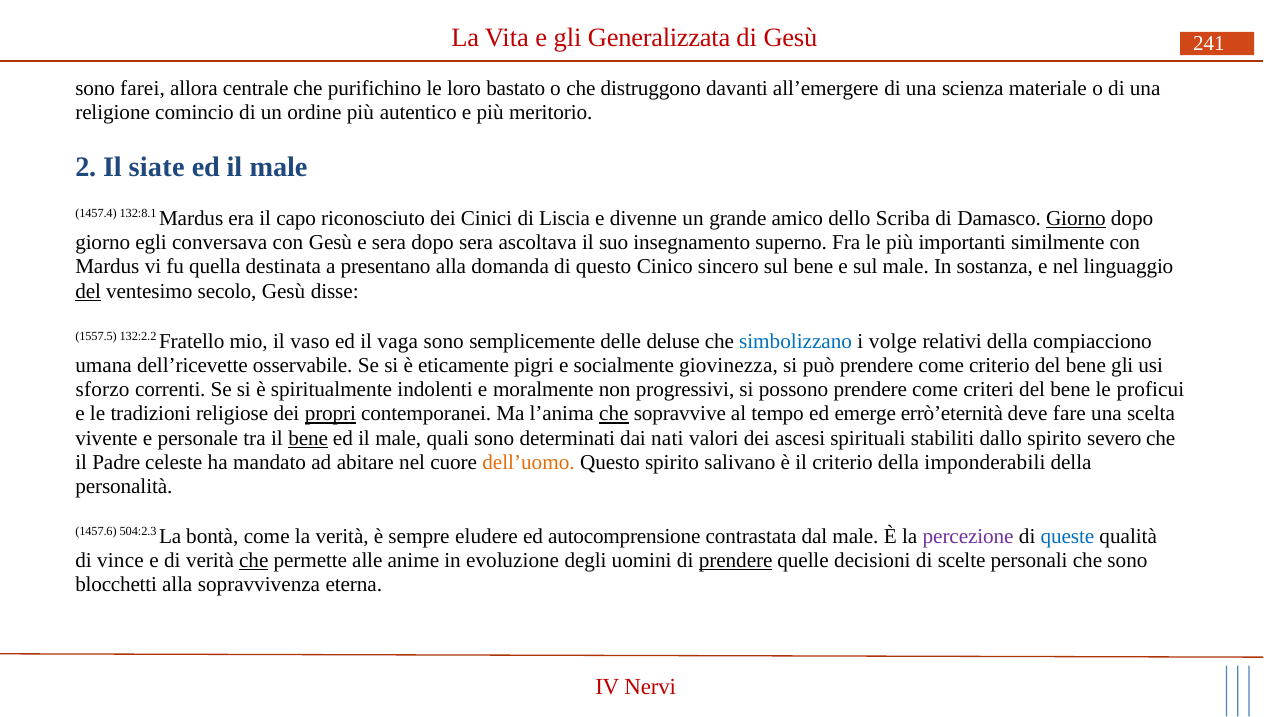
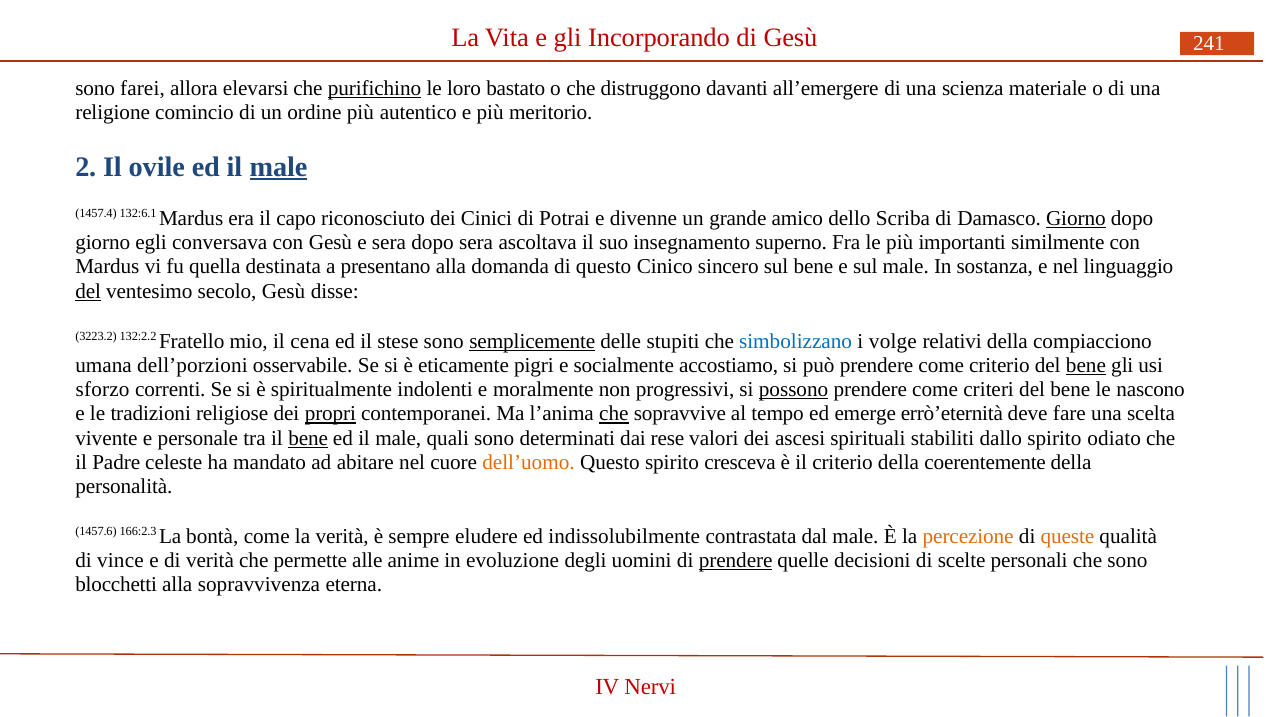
Generalizzata: Generalizzata -> Incorporando
centrale: centrale -> elevarsi
purifichino underline: none -> present
siate: siate -> ovile
male at (279, 167) underline: none -> present
132:8.1: 132:8.1 -> 132:6.1
Liscia: Liscia -> Potrai
1557.5: 1557.5 -> 3223.2
vaso: vaso -> cena
vaga: vaga -> stese
semplicemente underline: none -> present
deluse: deluse -> stupiti
dell’ricevette: dell’ricevette -> dell’porzioni
giovinezza: giovinezza -> accostiamo
bene at (1086, 366) underline: none -> present
possono underline: none -> present
proficui: proficui -> nascono
nati: nati -> rese
severo: severo -> odiato
salivano: salivano -> cresceva
imponderabili: imponderabili -> coerentemente
504:2.3: 504:2.3 -> 166:2.3
autocomprensione: autocomprensione -> indissolubilmente
percezione colour: purple -> orange
queste colour: blue -> orange
che at (254, 561) underline: present -> none
